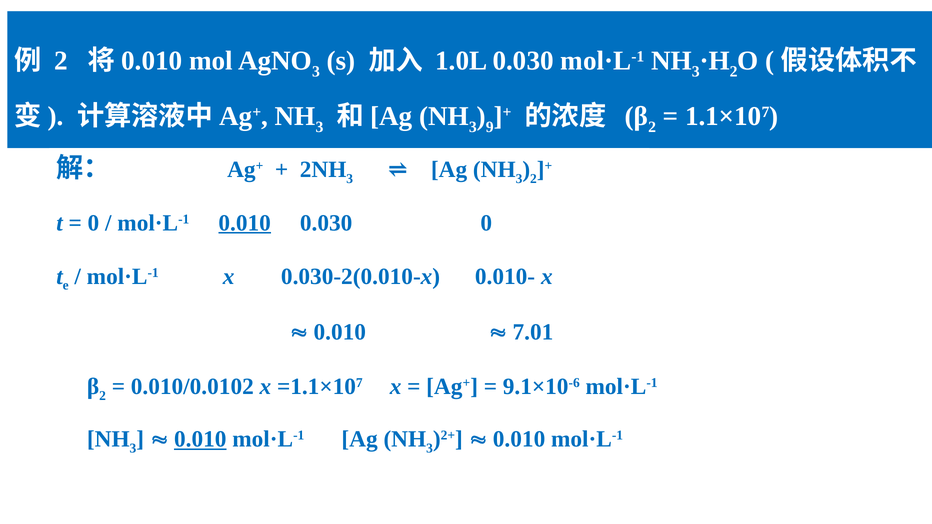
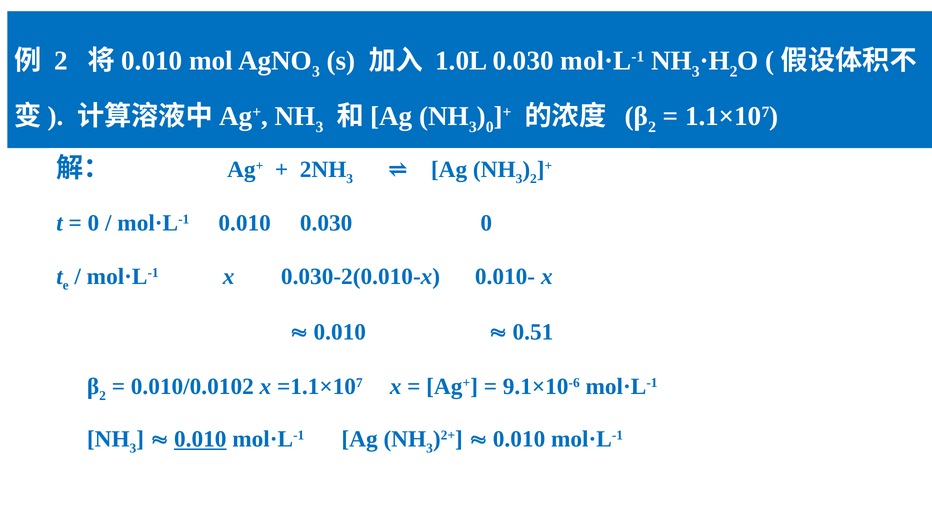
9 at (490, 127): 9 -> 0
0.010 at (245, 223) underline: present -> none
7.01: 7.01 -> 0.51
